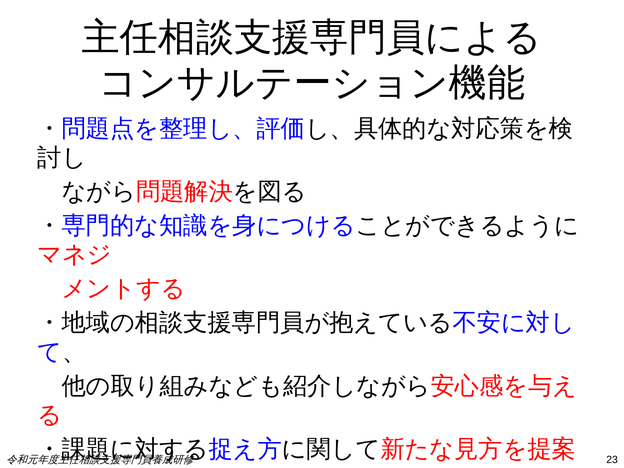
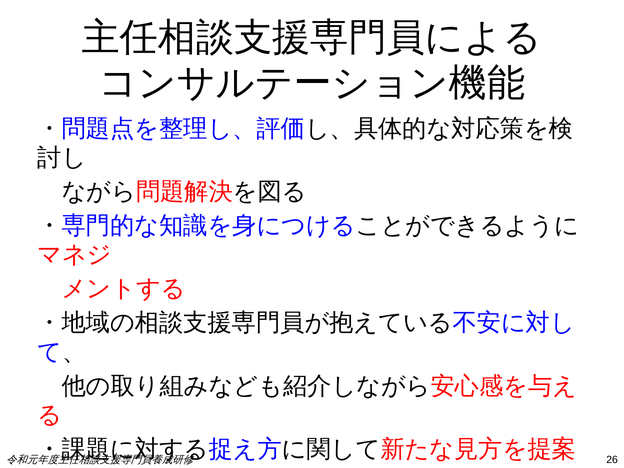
23: 23 -> 26
